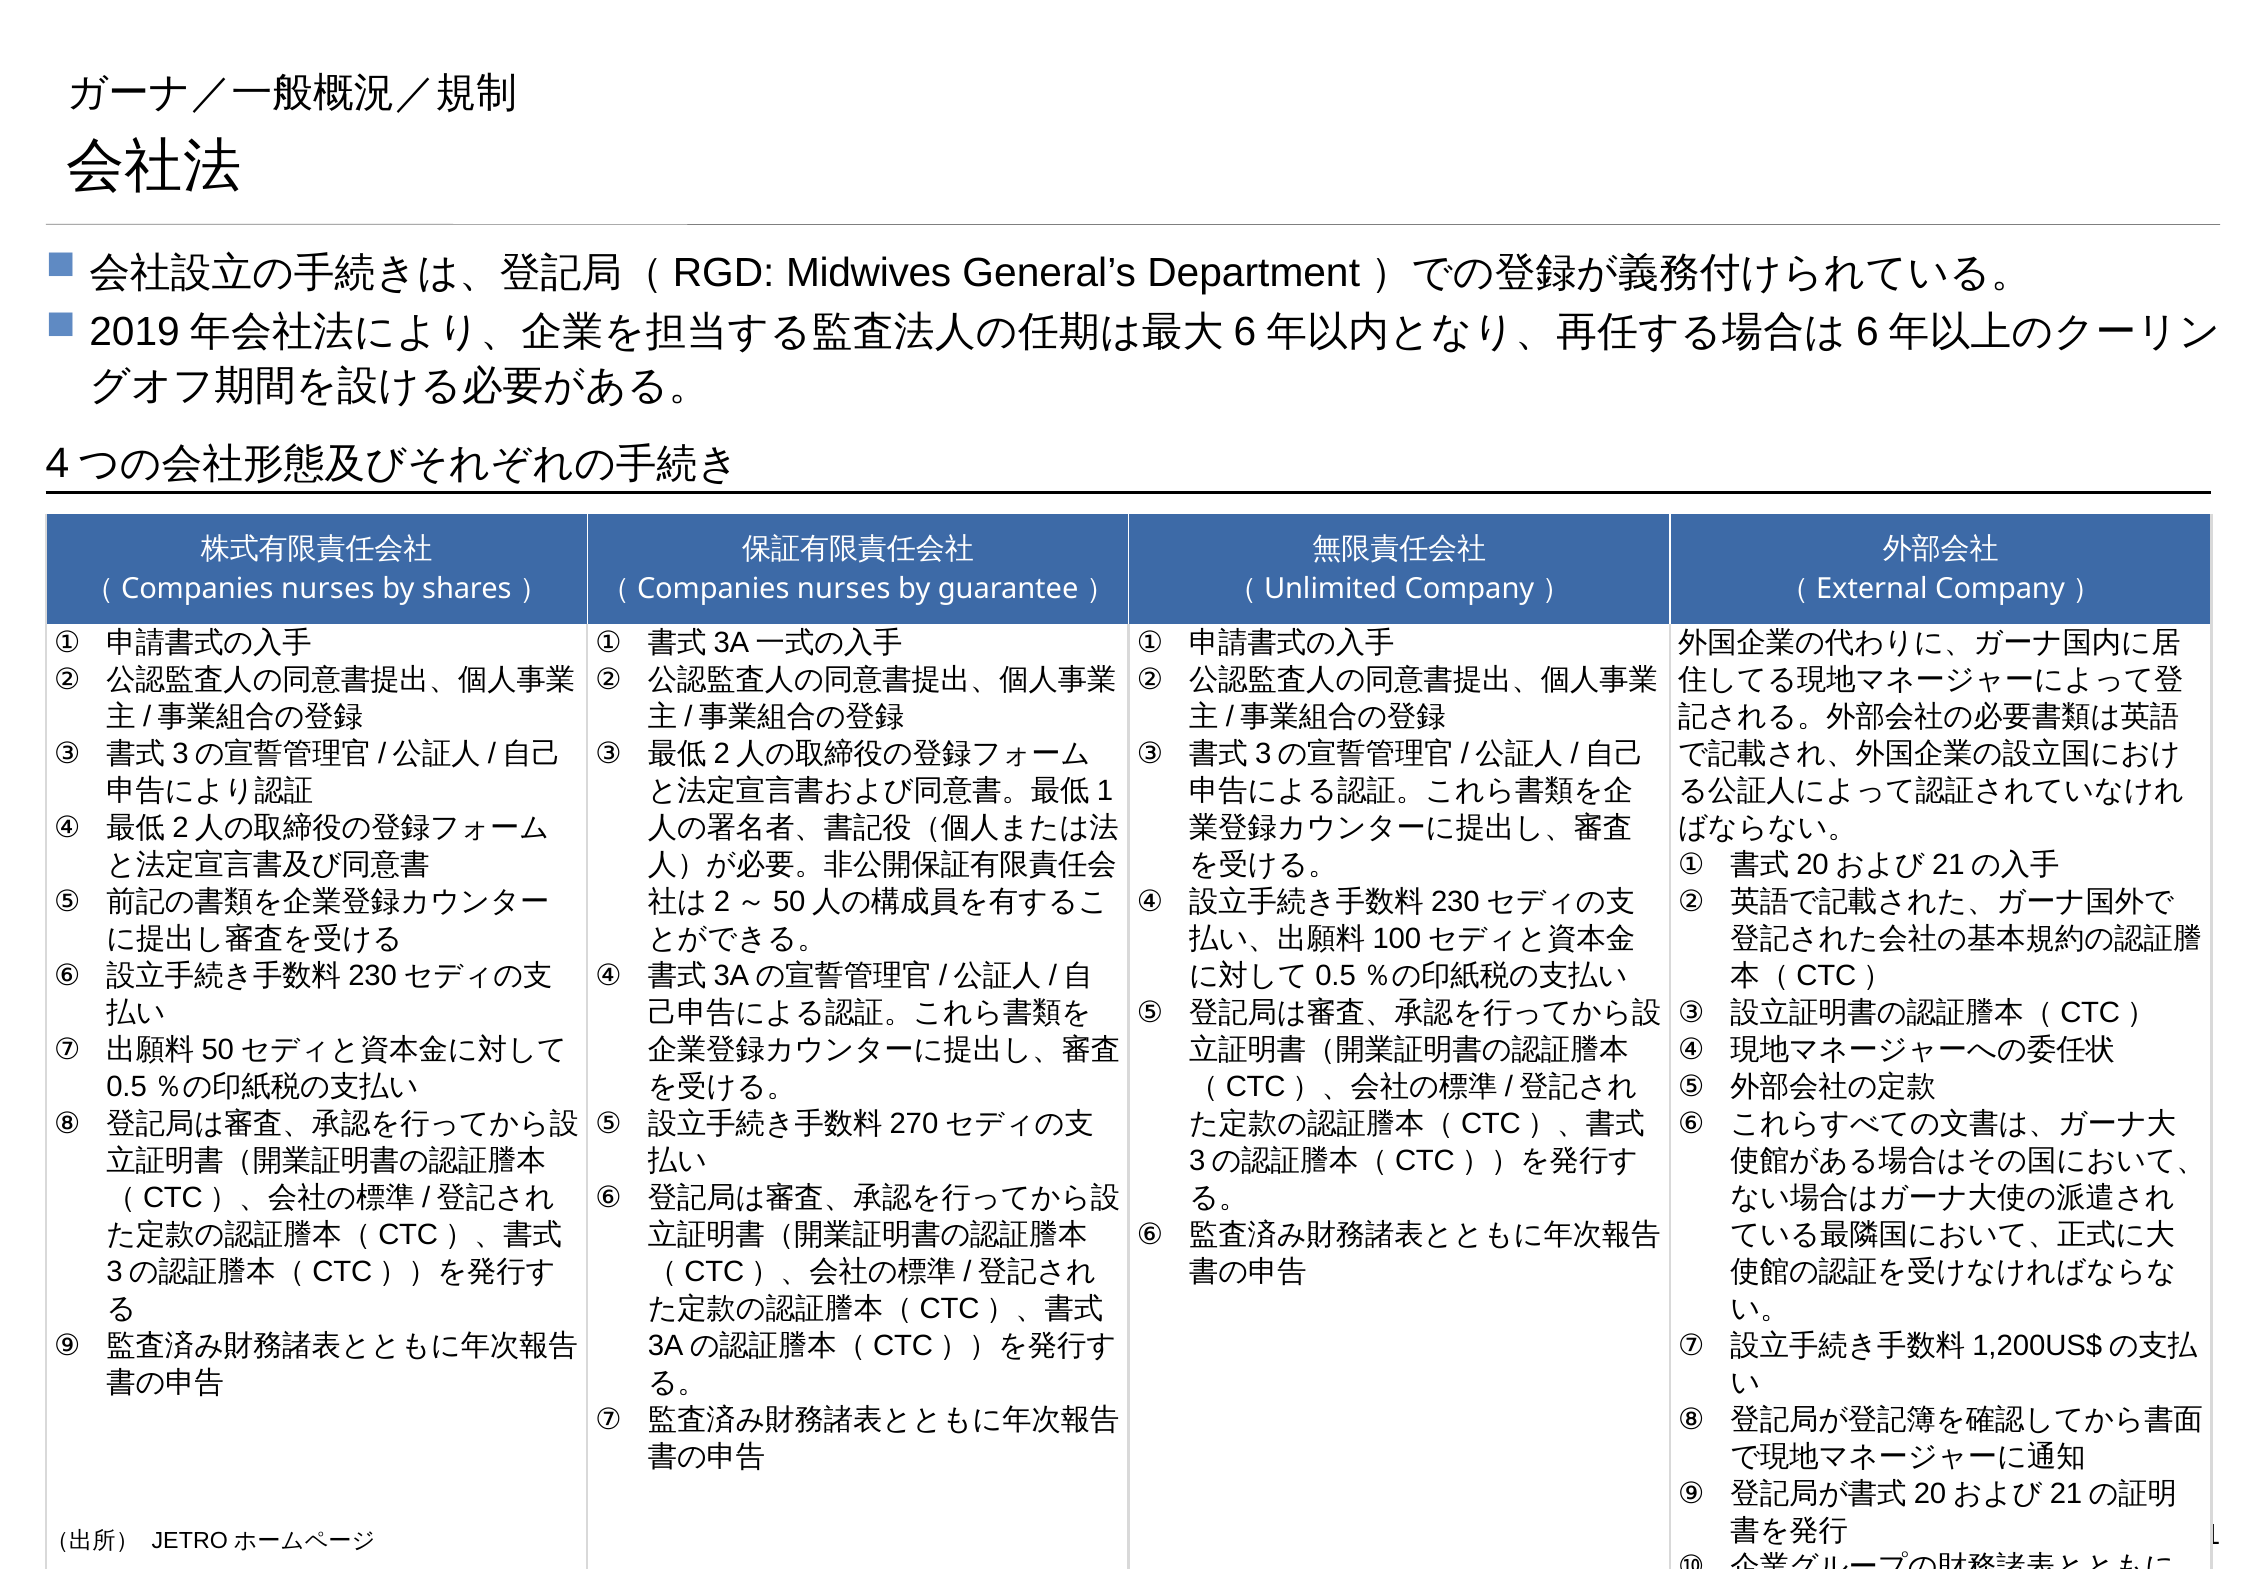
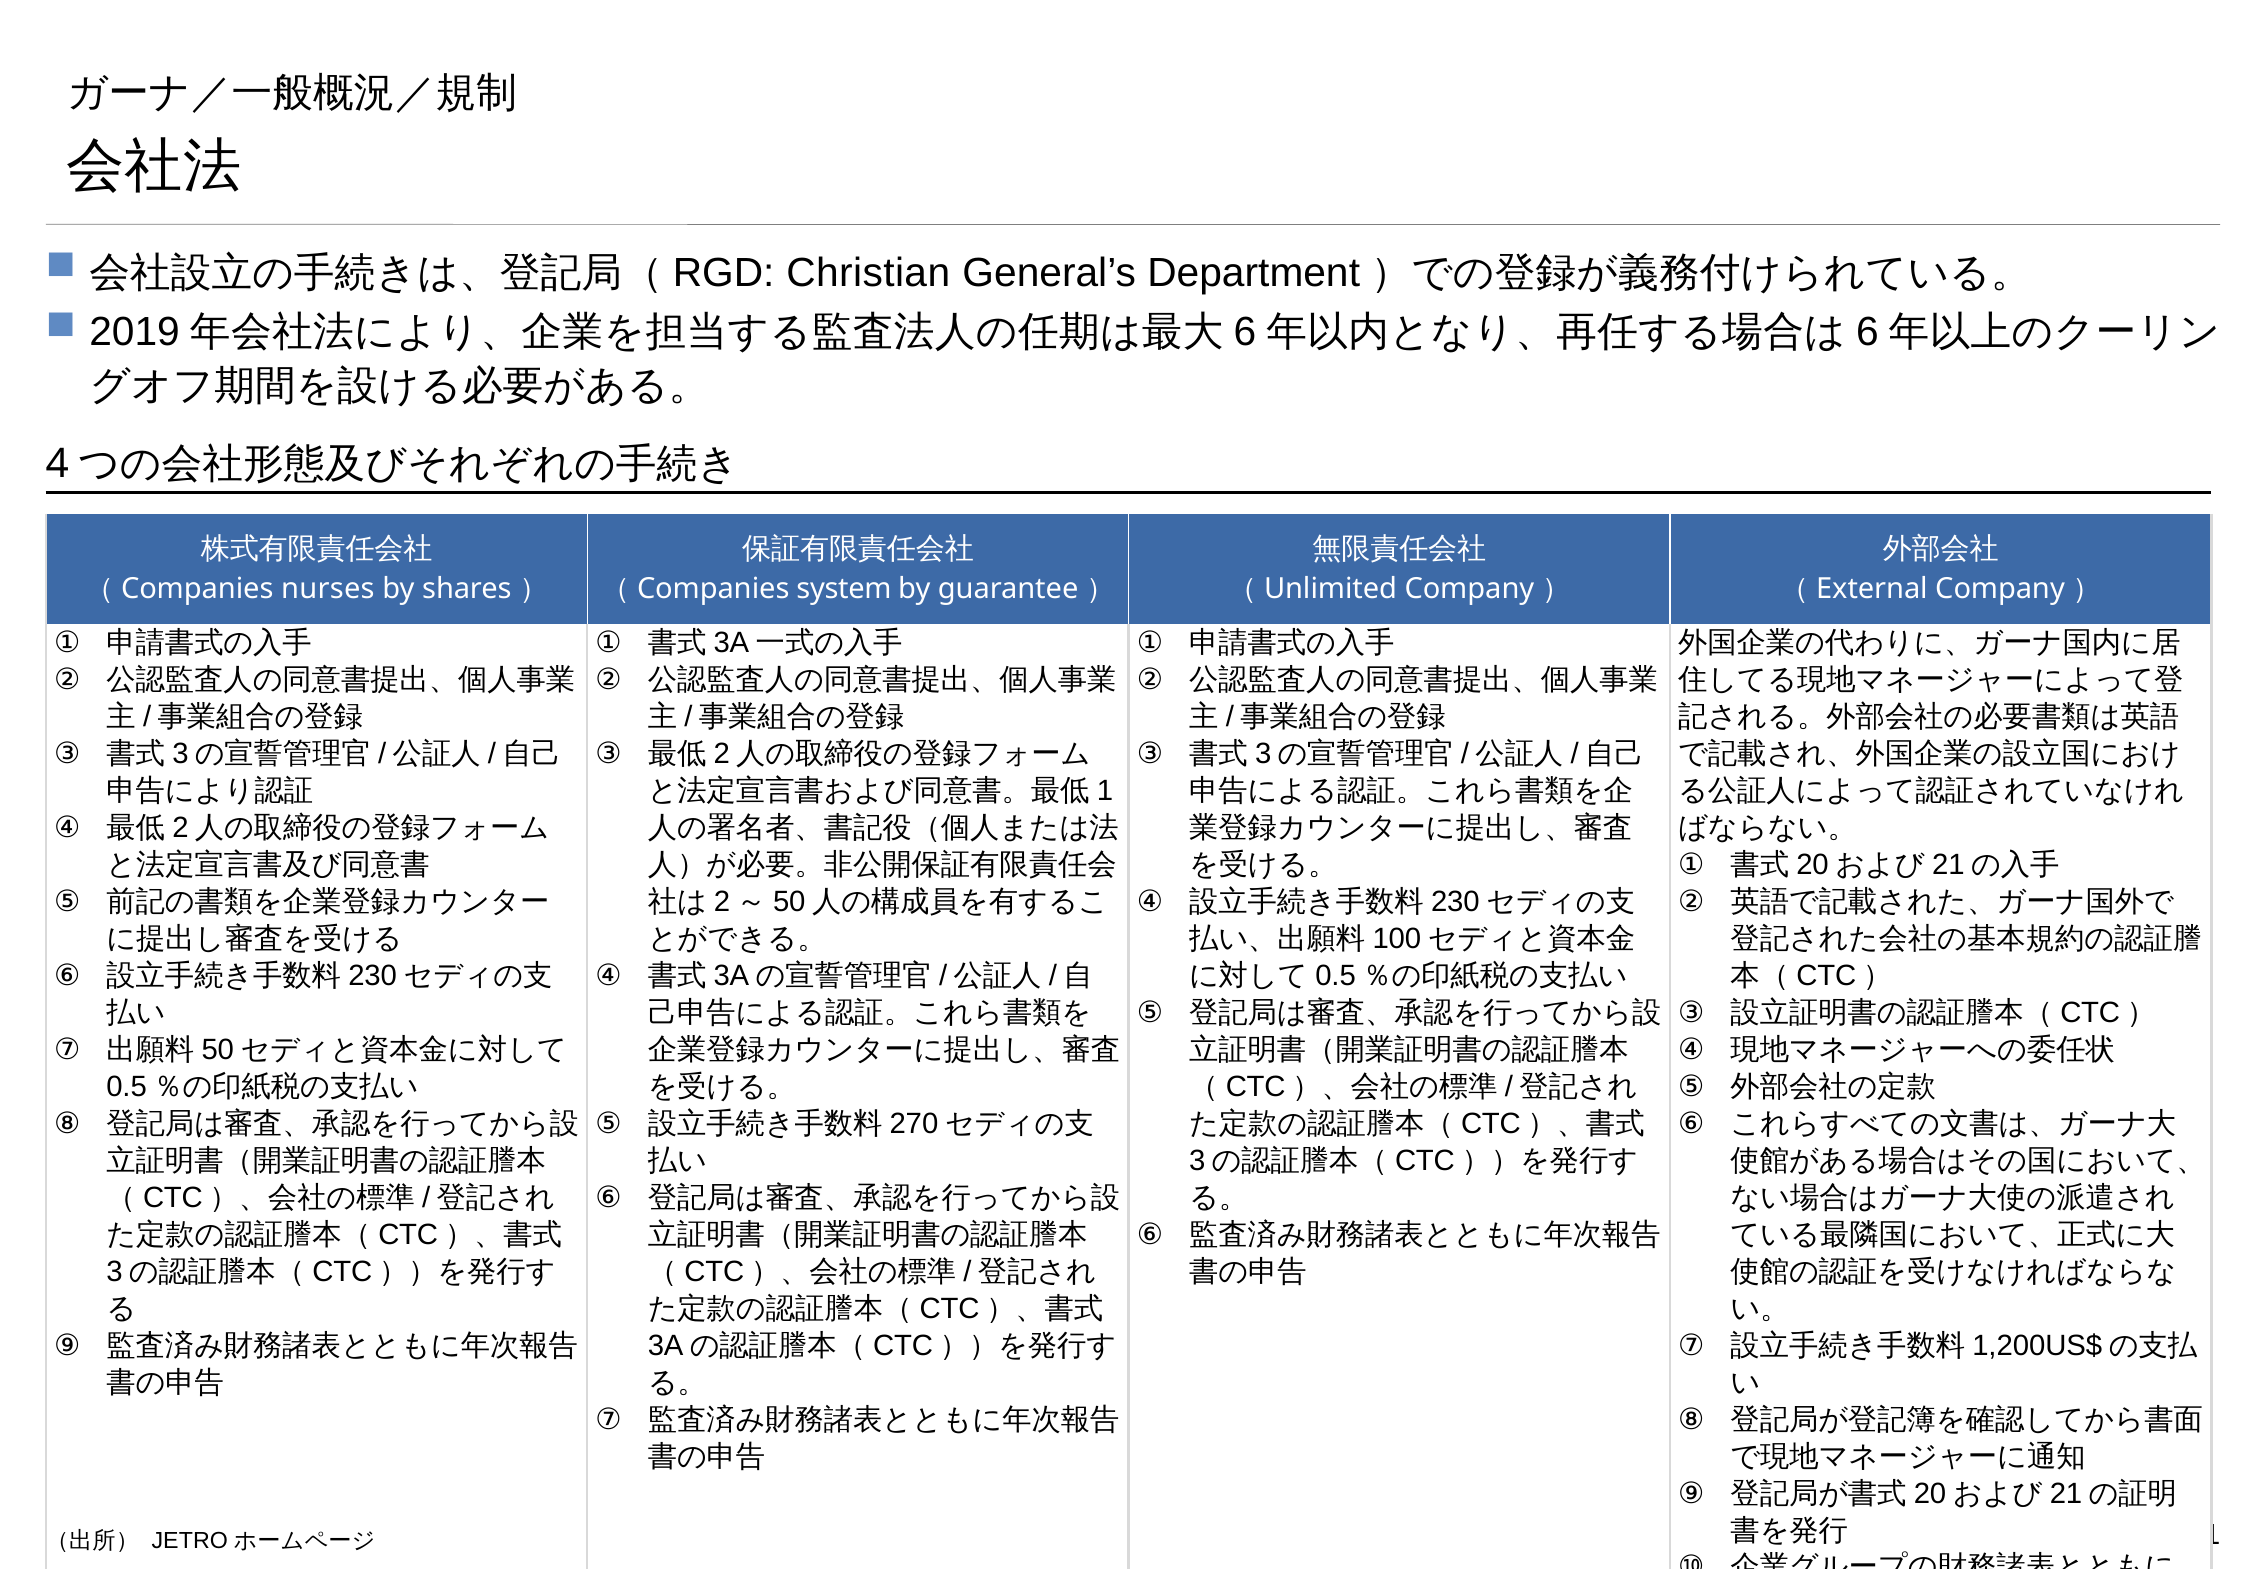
Midwives: Midwives -> Christian
nurses at (844, 589): nurses -> system
